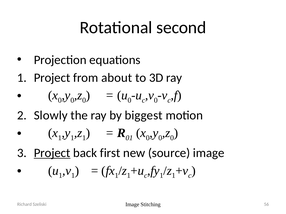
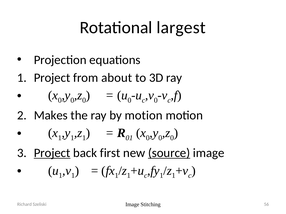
second: second -> largest
Slowly: Slowly -> Makes
by biggest: biggest -> motion
source underline: none -> present
